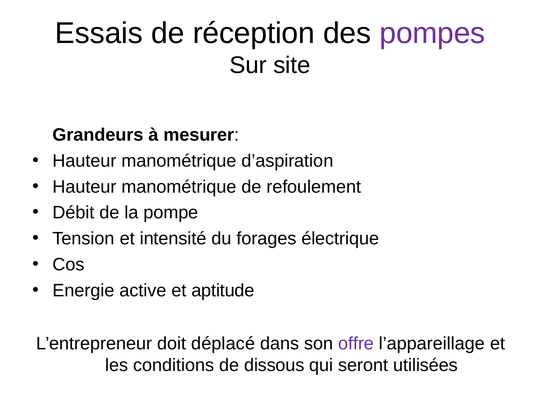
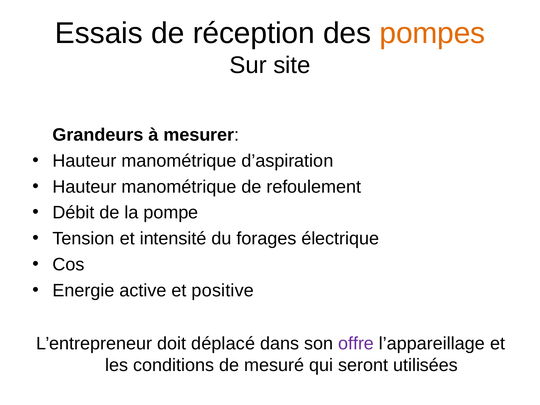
pompes colour: purple -> orange
aptitude: aptitude -> positive
dissous: dissous -> mesuré
